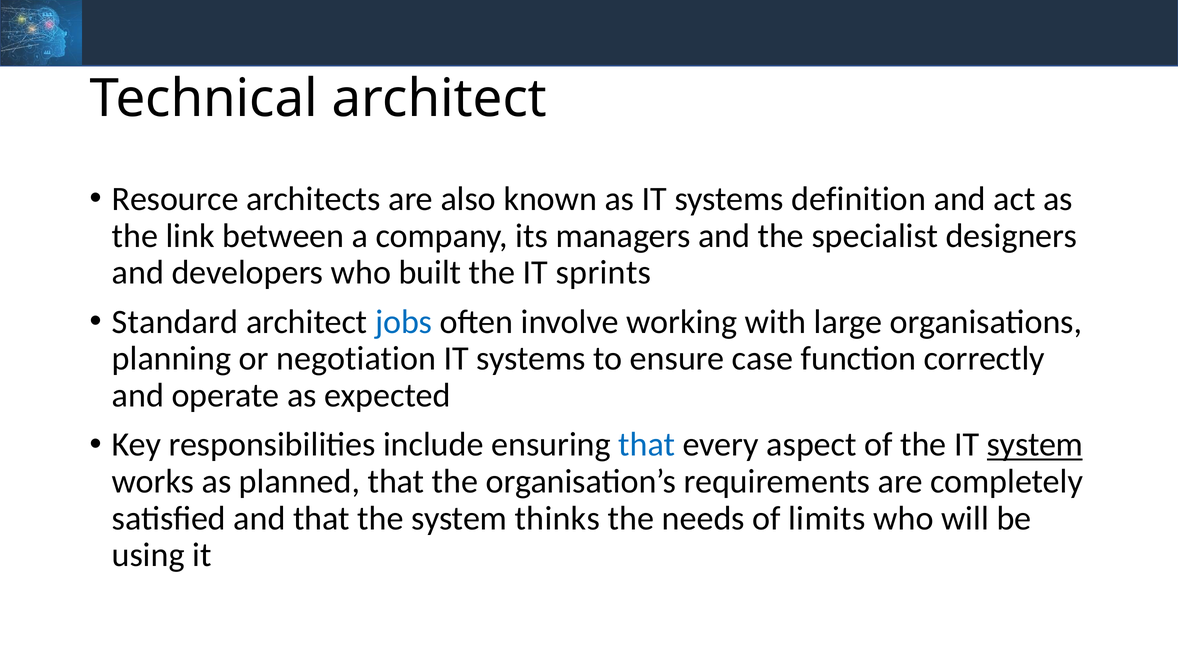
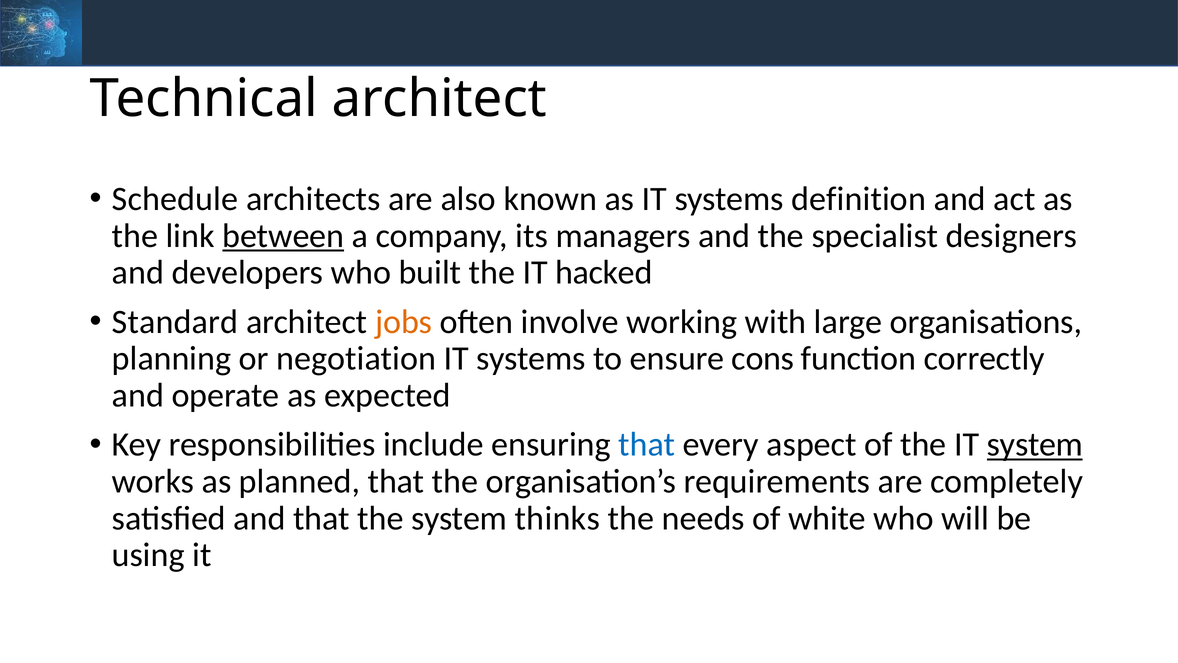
Resource: Resource -> Schedule
between underline: none -> present
sprints: sprints -> hacked
jobs colour: blue -> orange
case: case -> cons
limits: limits -> white
